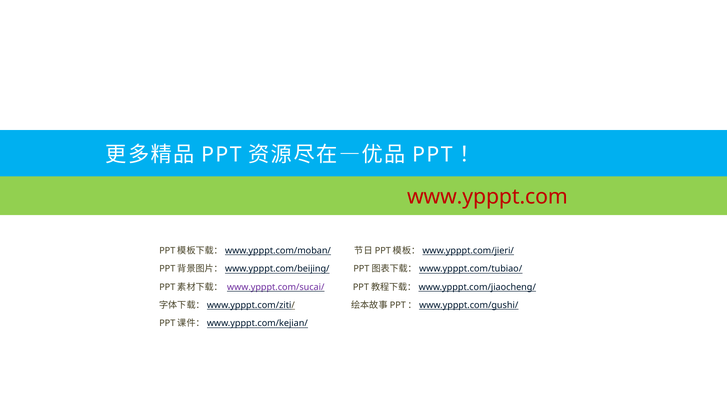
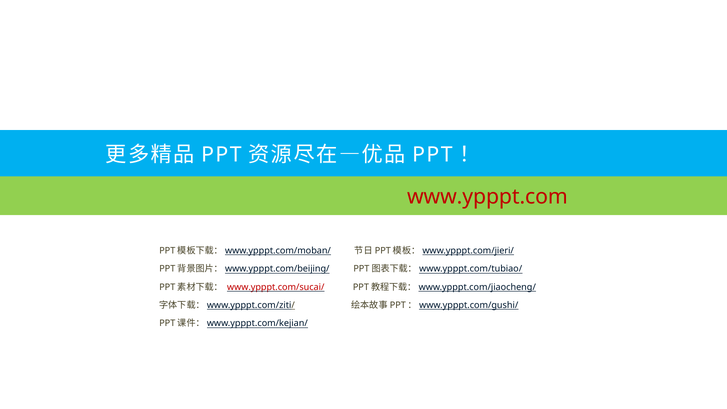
www.ypppt.com/sucai/ colour: purple -> red
